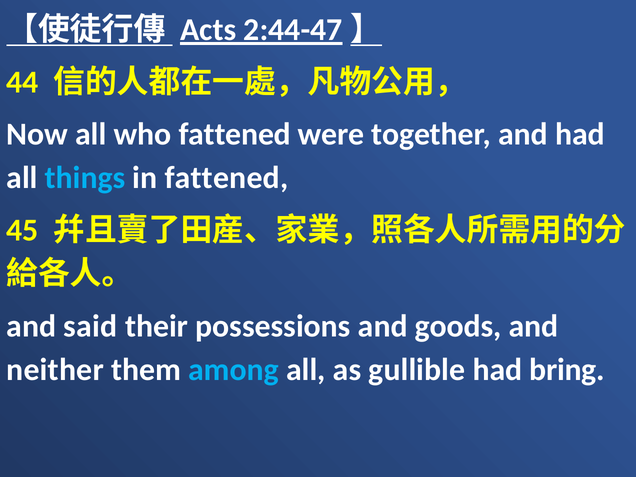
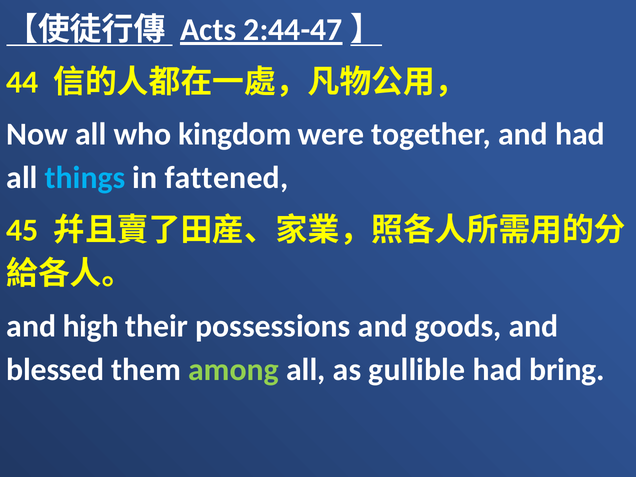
who fattened: fattened -> kingdom
said: said -> high
neither: neither -> blessed
among colour: light blue -> light green
